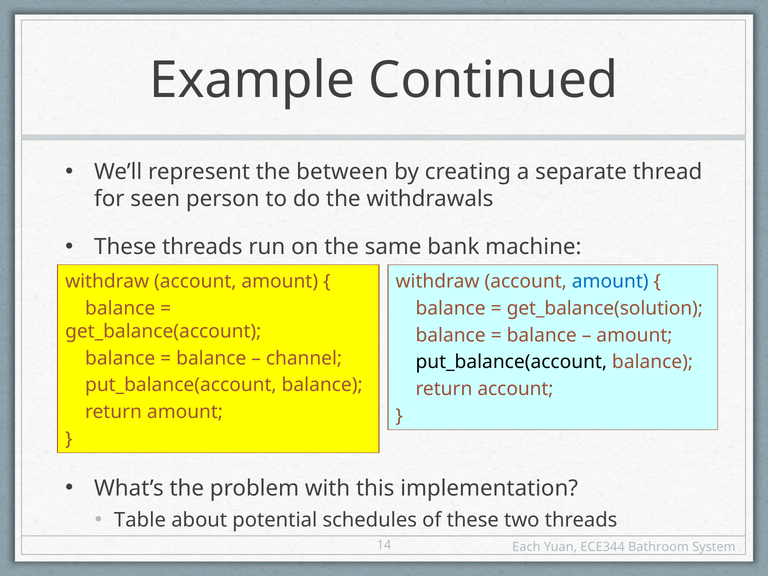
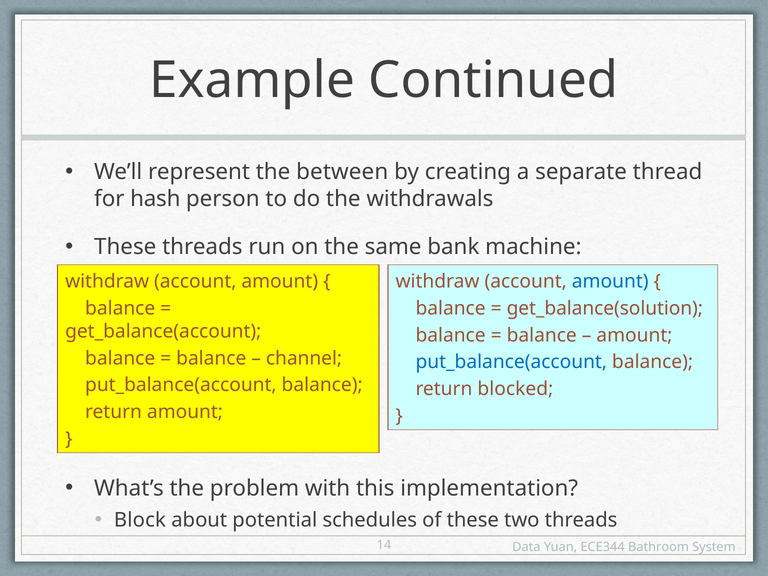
seen: seen -> hash
put_balance(account at (511, 362) colour: black -> blue
return account: account -> blocked
Table: Table -> Block
Each: Each -> Data
